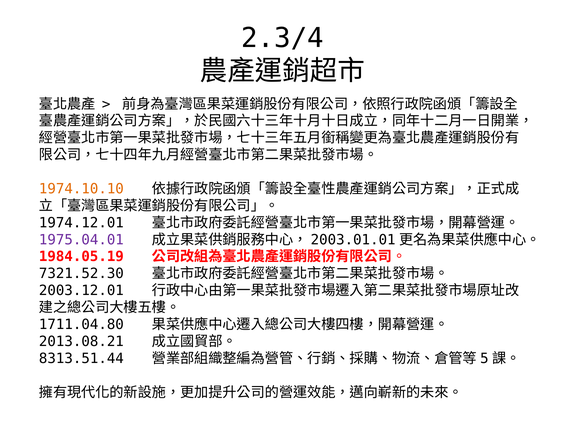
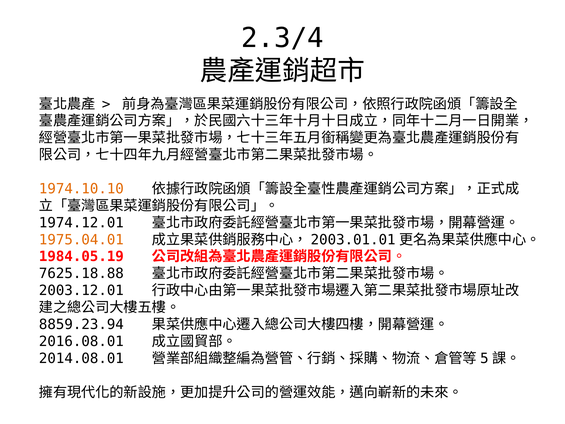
1975.04.01 colour: purple -> orange
7321.52.30: 7321.52.30 -> 7625.18.88
1711.04.80: 1711.04.80 -> 8859.23.94
2013.08.21: 2013.08.21 -> 2016.08.01
8313.51.44: 8313.51.44 -> 2014.08.01
